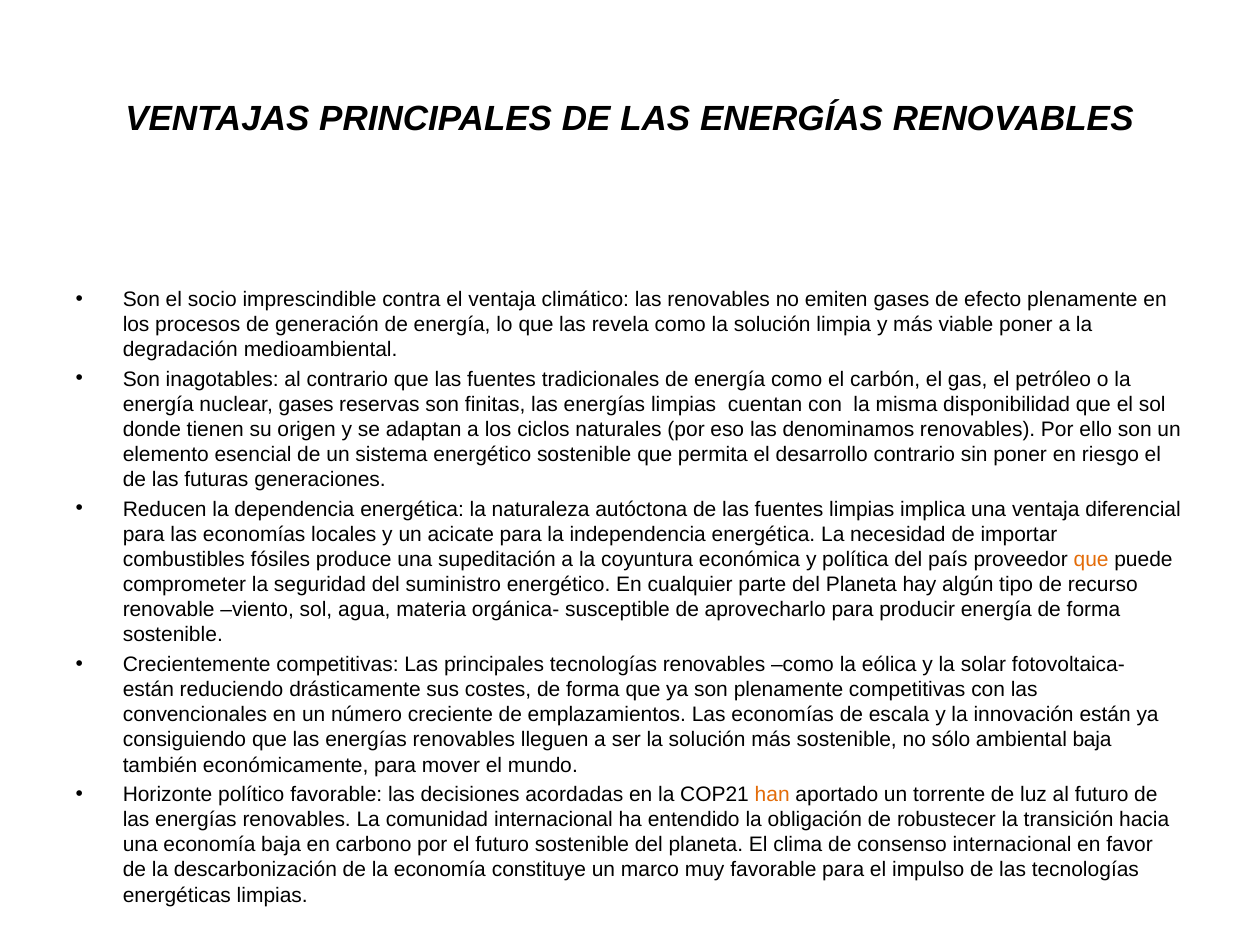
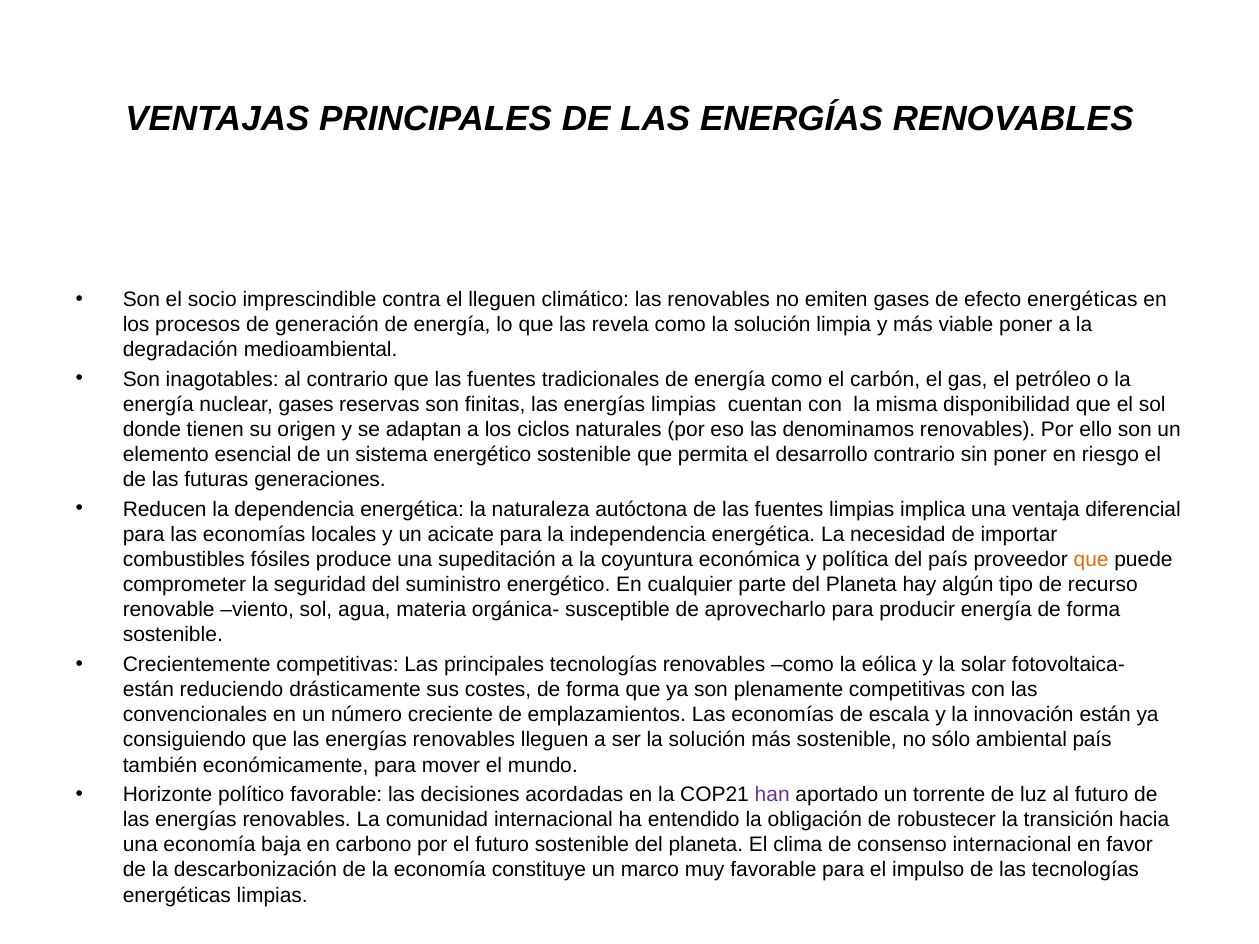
el ventaja: ventaja -> lleguen
efecto plenamente: plenamente -> energéticas
ambiental baja: baja -> país
han colour: orange -> purple
